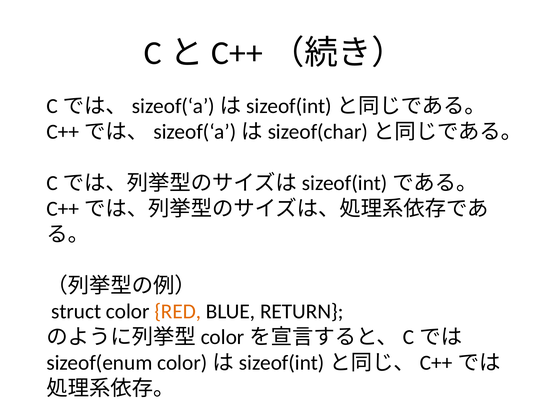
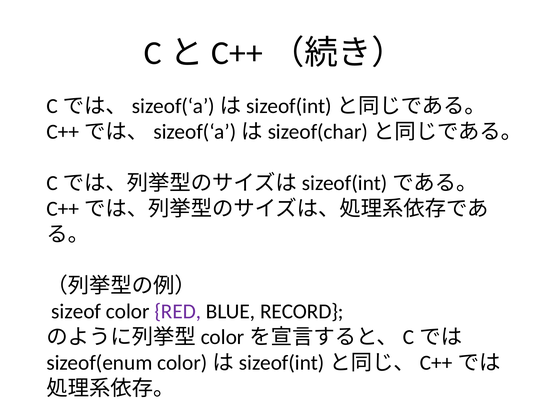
struct: struct -> sizeof
RED colour: orange -> purple
RETURN: RETURN -> RECORD
